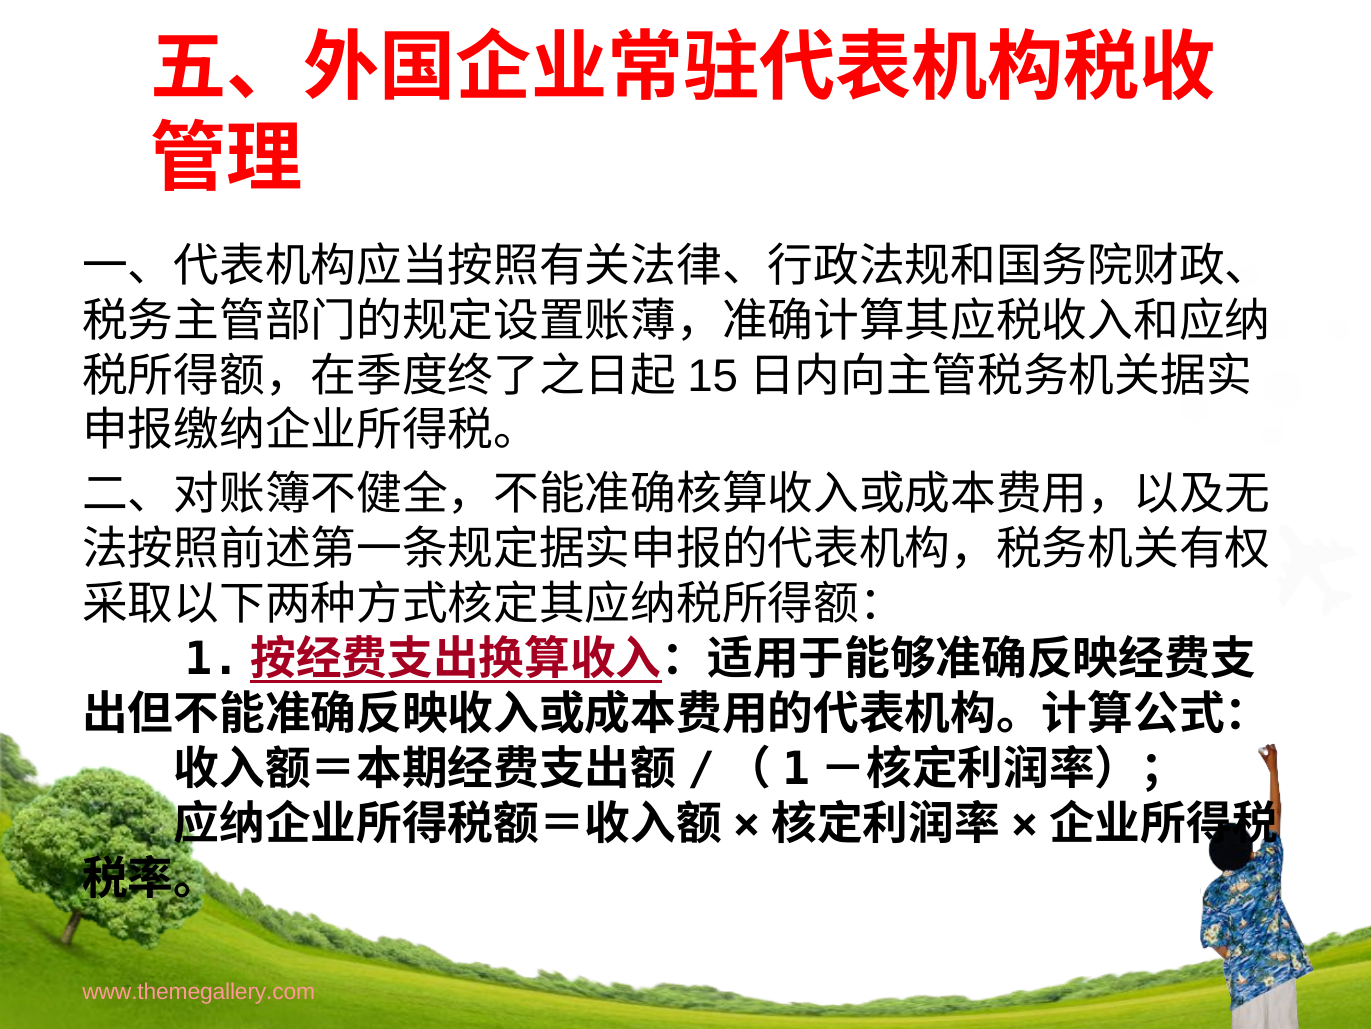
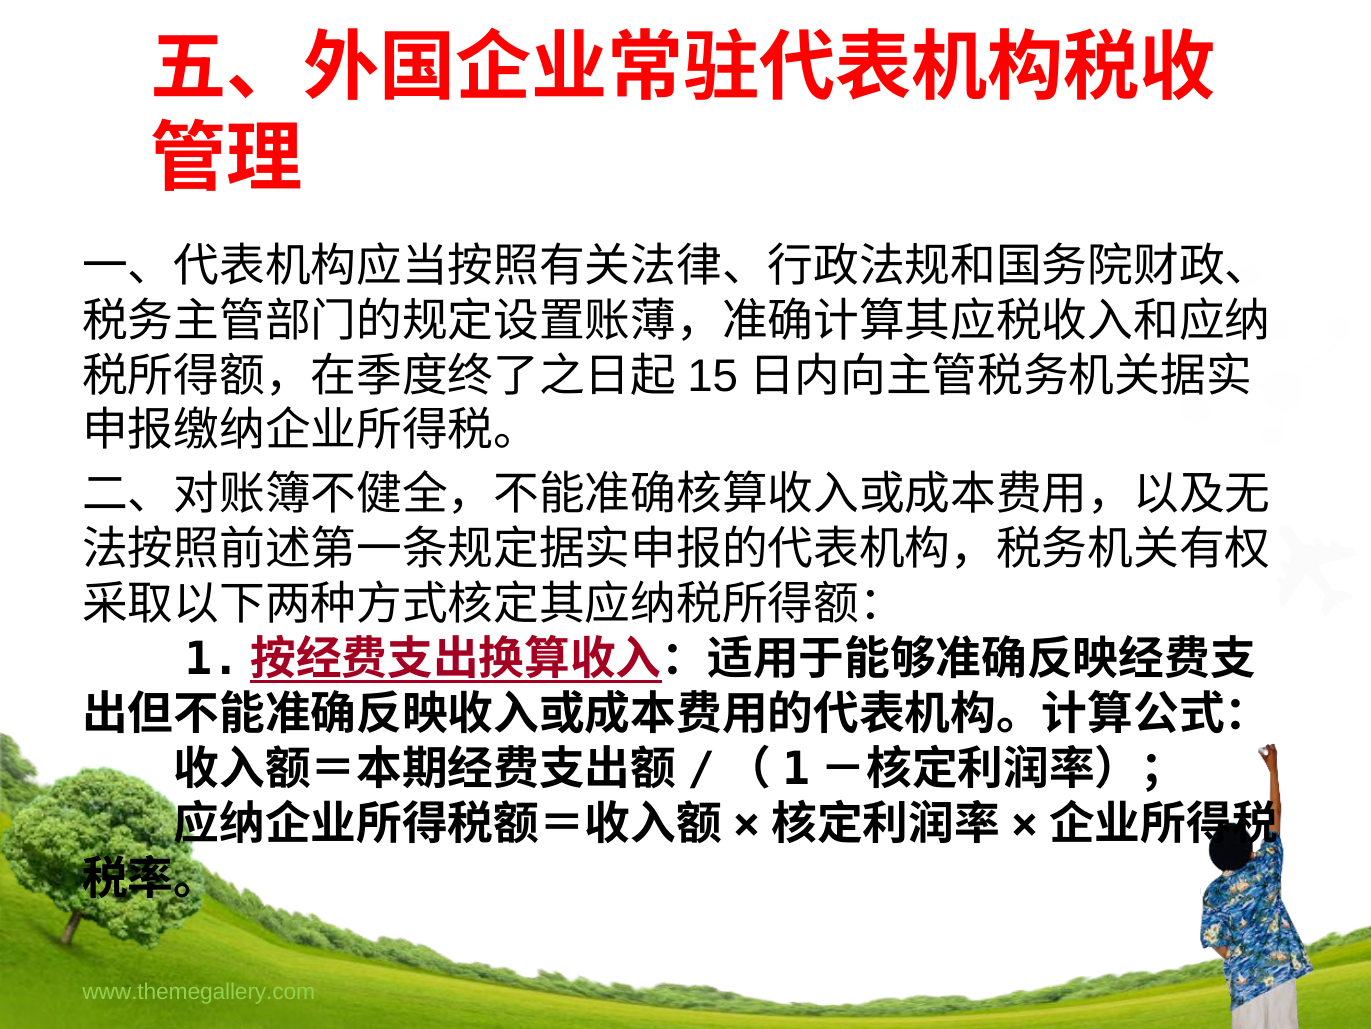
www.themegallery.com colour: pink -> light green
